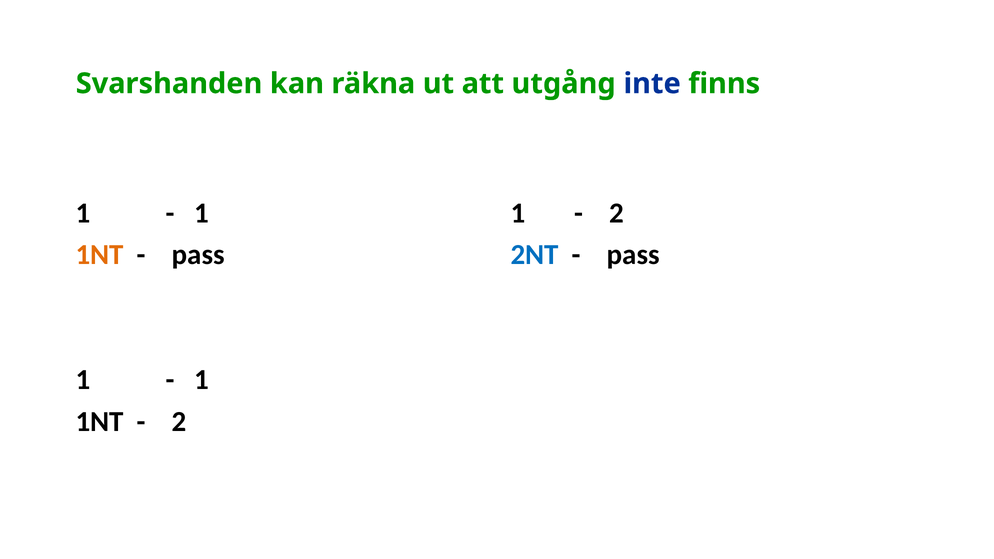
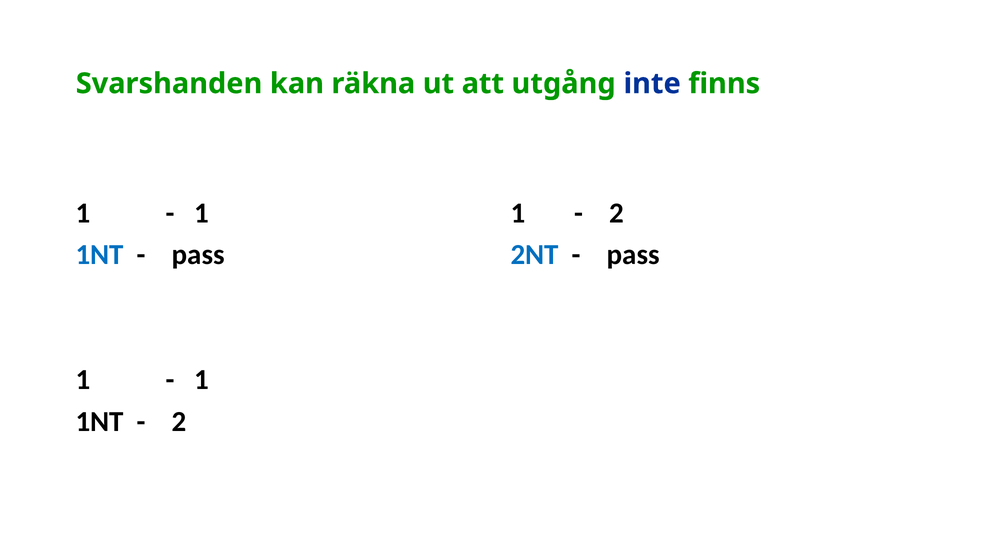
1NT at (100, 255) colour: orange -> blue
